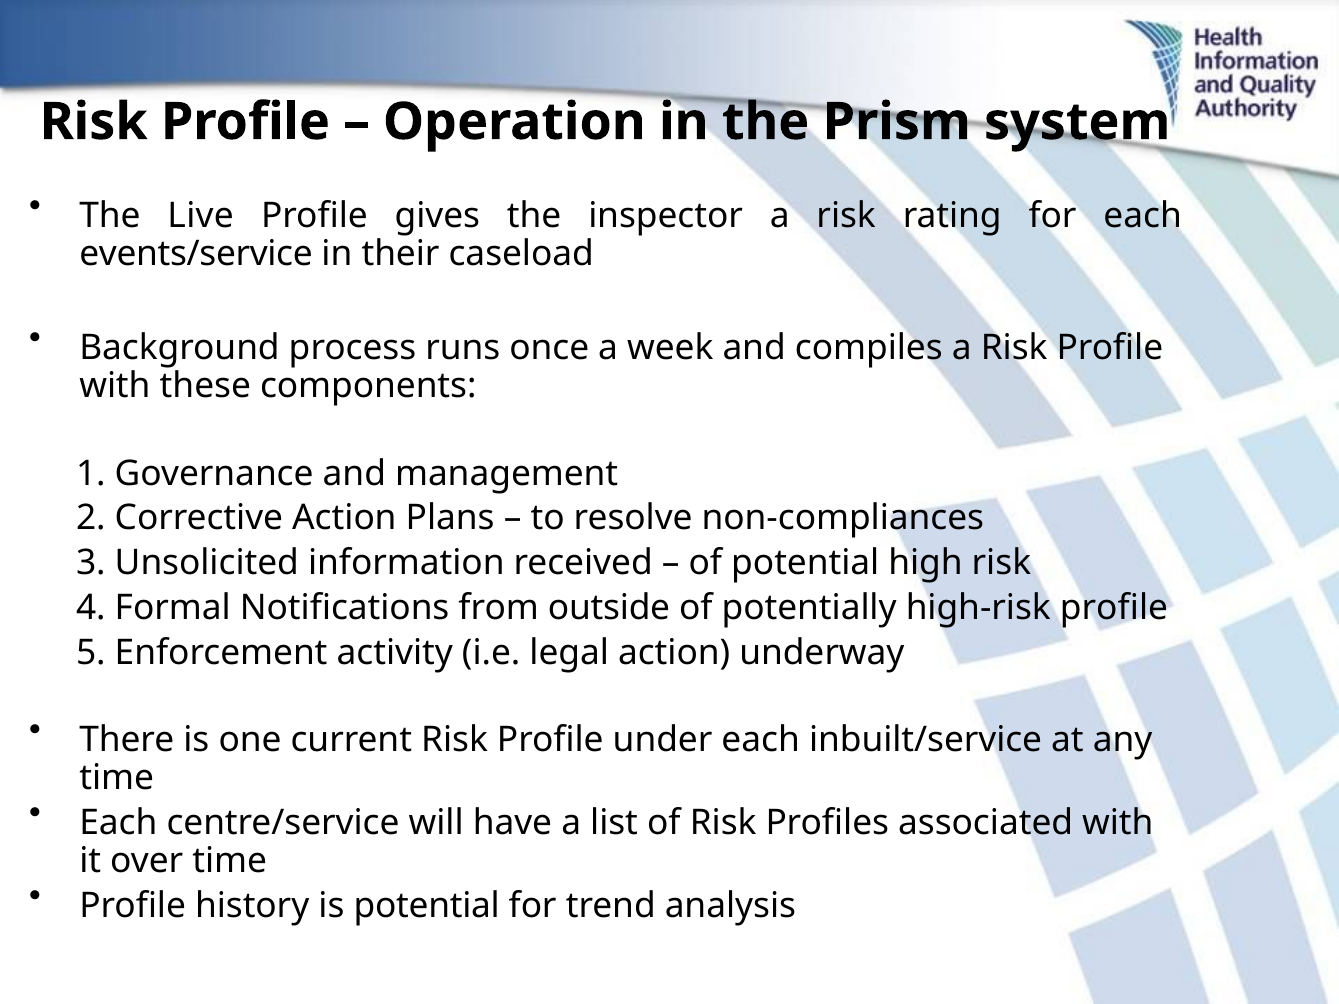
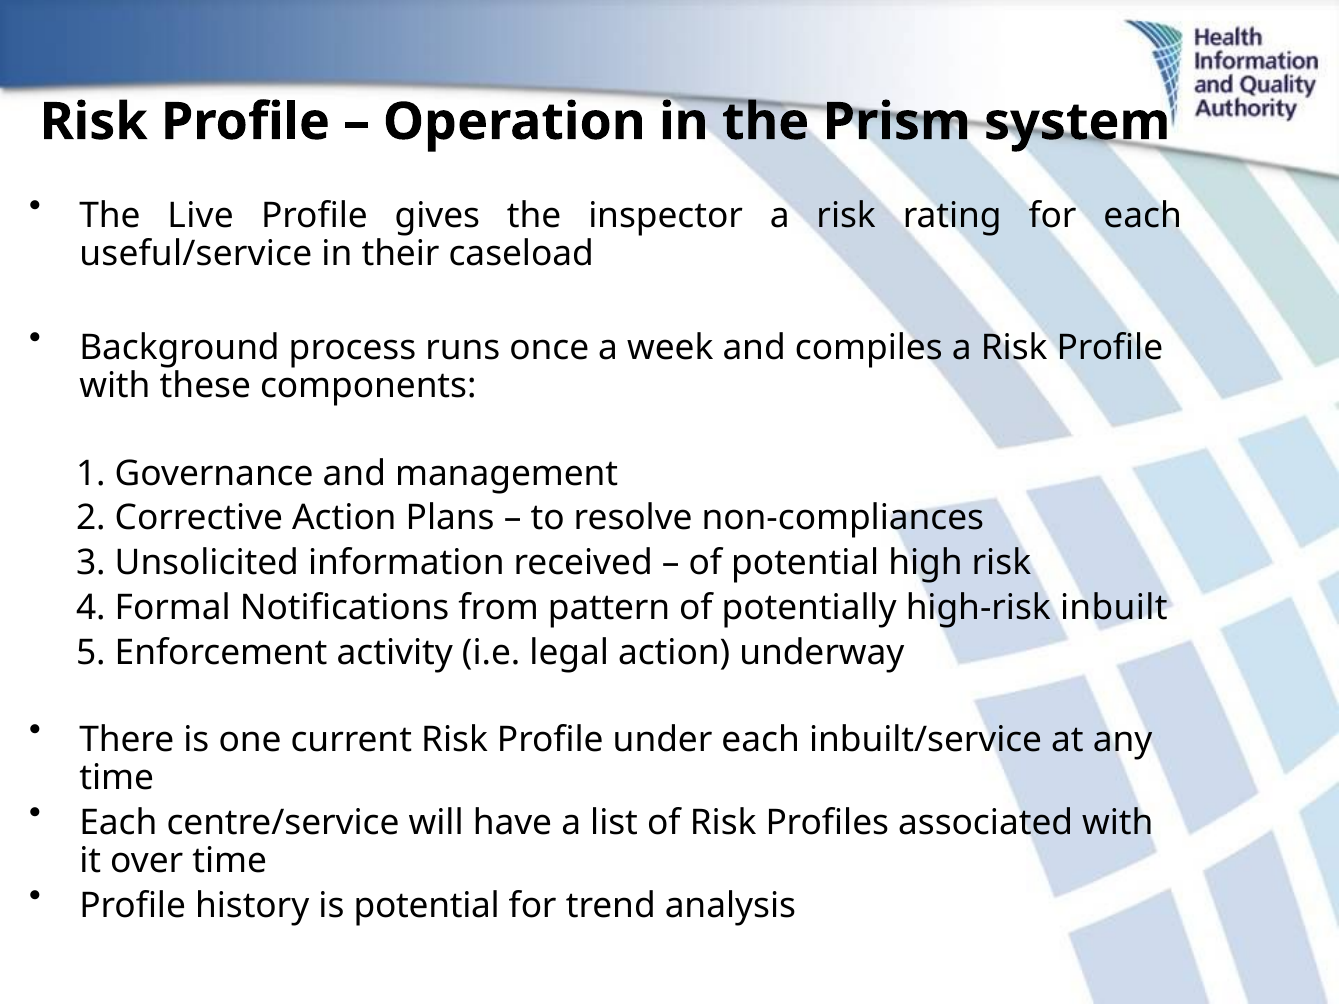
events/service: events/service -> useful/service
outside: outside -> pattern
high-risk profile: profile -> inbuilt
